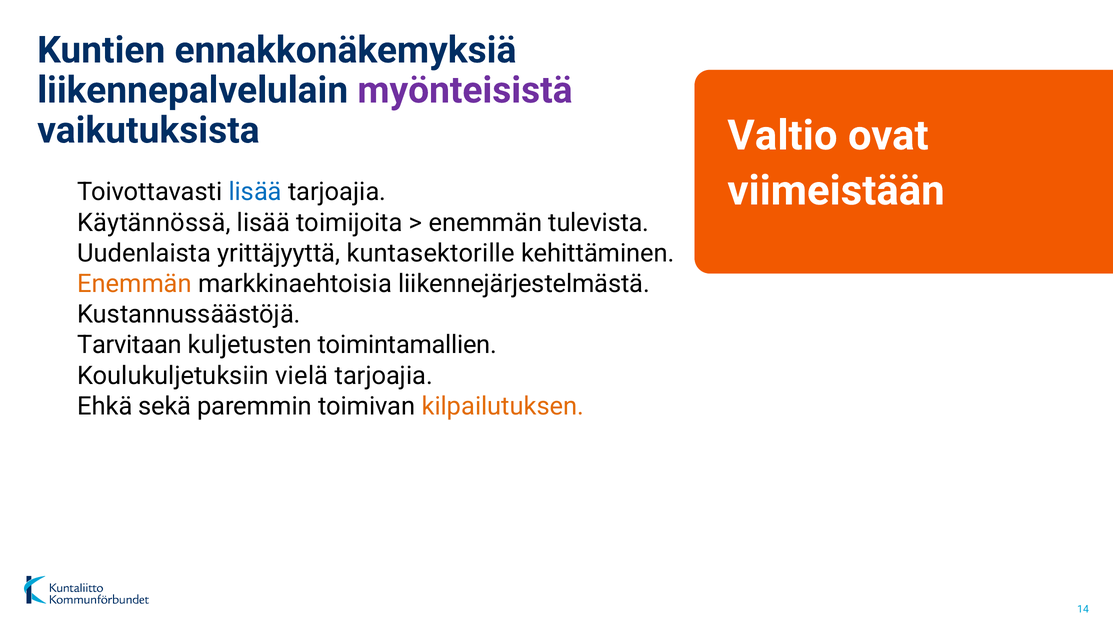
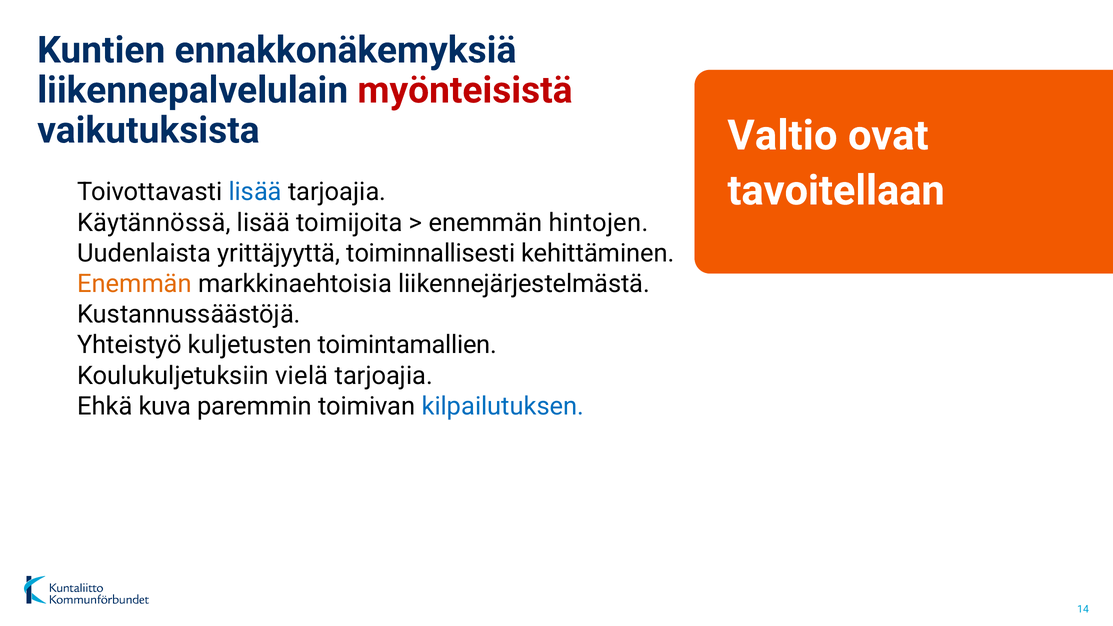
myönteisistä colour: purple -> red
viimeistään: viimeistään -> tavoitellaan
tulevista: tulevista -> hintojen
kuntasektorille: kuntasektorille -> toiminnallisesti
Tarvitaan: Tarvitaan -> Yhteistyö
sekä: sekä -> kuva
kilpailutuksen colour: orange -> blue
